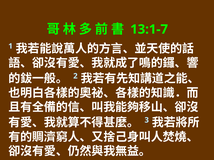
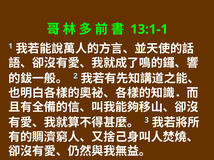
13:1-7: 13:1-7 -> 13:1-1
